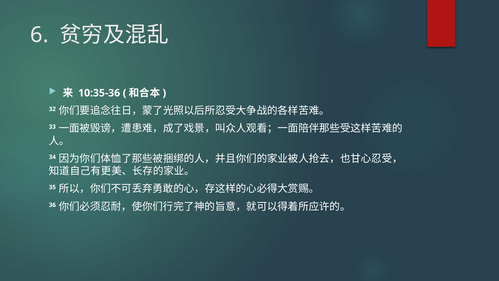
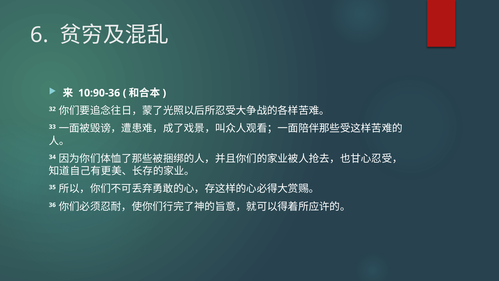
10:35-36: 10:35-36 -> 10:90-36
